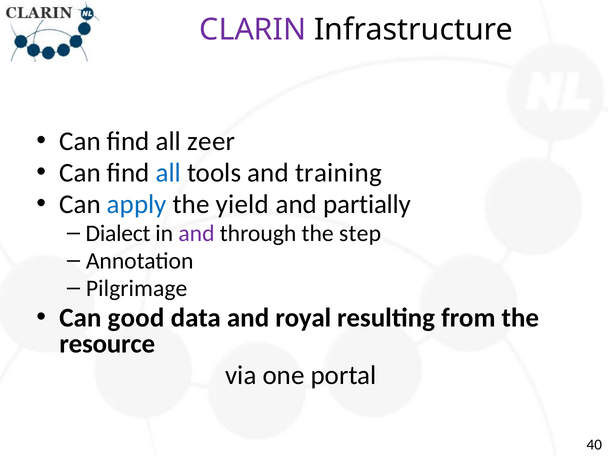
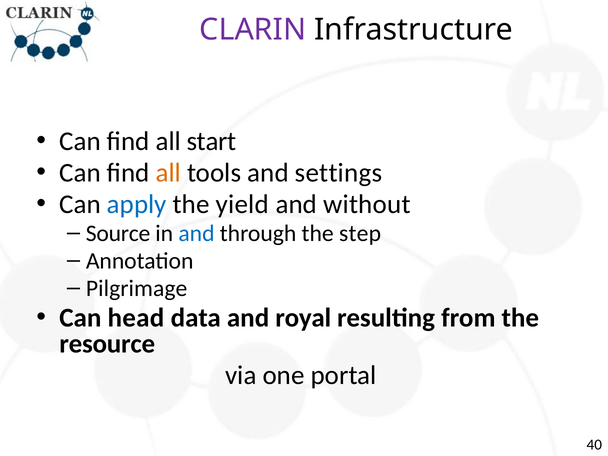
zeer: zeer -> start
all at (168, 173) colour: blue -> orange
training: training -> settings
partially: partially -> without
Dialect: Dialect -> Source
and at (196, 234) colour: purple -> blue
good: good -> head
